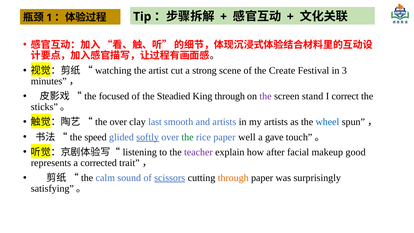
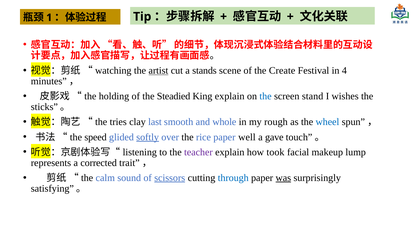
artist underline: none -> present
strong: strong -> stands
3: 3 -> 4
focused: focused -> holding
King through: through -> explain
the at (266, 96) colour: purple -> blue
correct: correct -> wishes
the over: over -> tries
and artists: artists -> whole
my artists: artists -> rough
the at (188, 137) colour: green -> black
after: after -> took
good: good -> lump
through at (233, 178) colour: orange -> blue
was underline: none -> present
